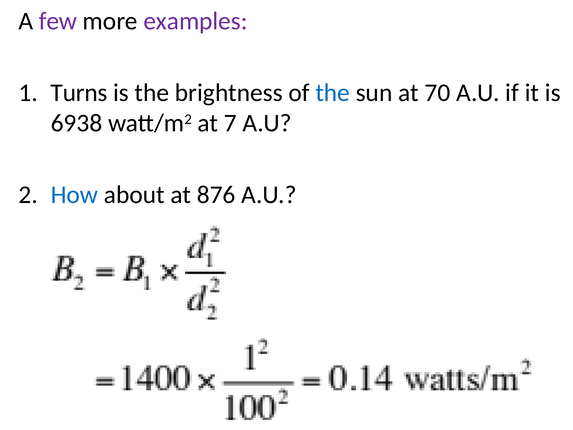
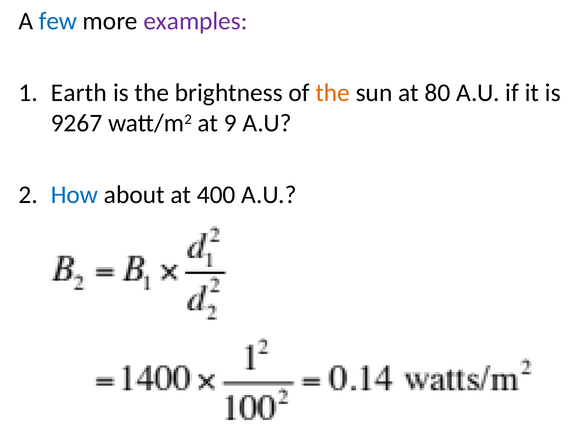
few colour: purple -> blue
Turns: Turns -> Earth
the at (333, 93) colour: blue -> orange
70: 70 -> 80
6938: 6938 -> 9267
7: 7 -> 9
876: 876 -> 400
